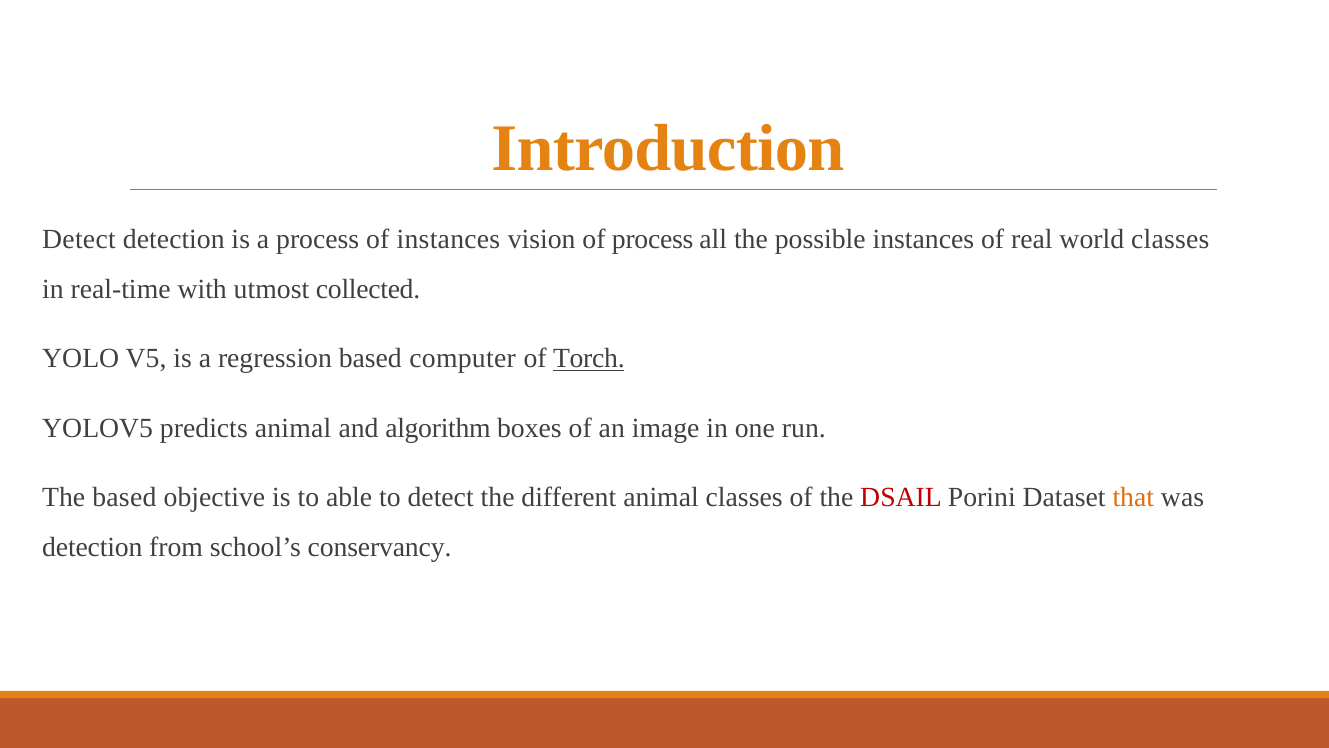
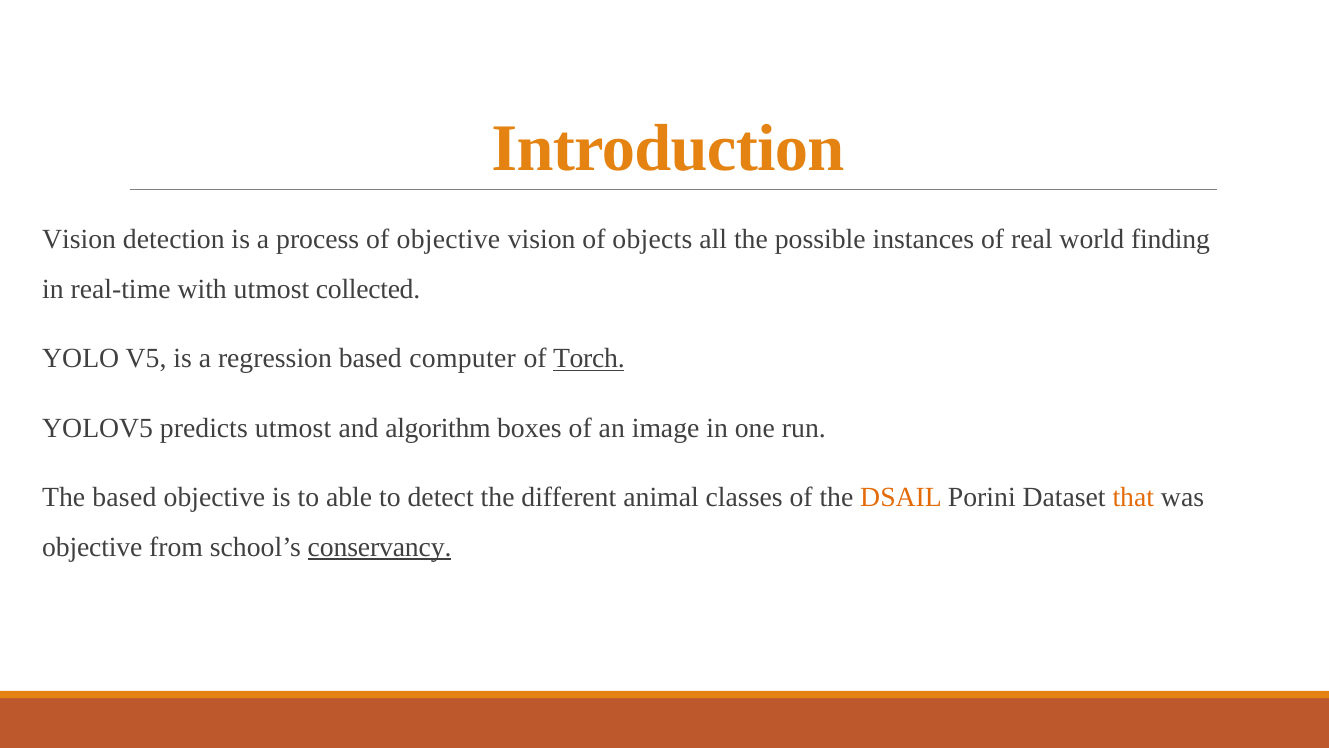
Detect at (79, 239): Detect -> Vision
of instances: instances -> objective
of process: process -> objects
world classes: classes -> finding
predicts animal: animal -> utmost
DSAIL colour: red -> orange
detection at (92, 547): detection -> objective
conservancy underline: none -> present
